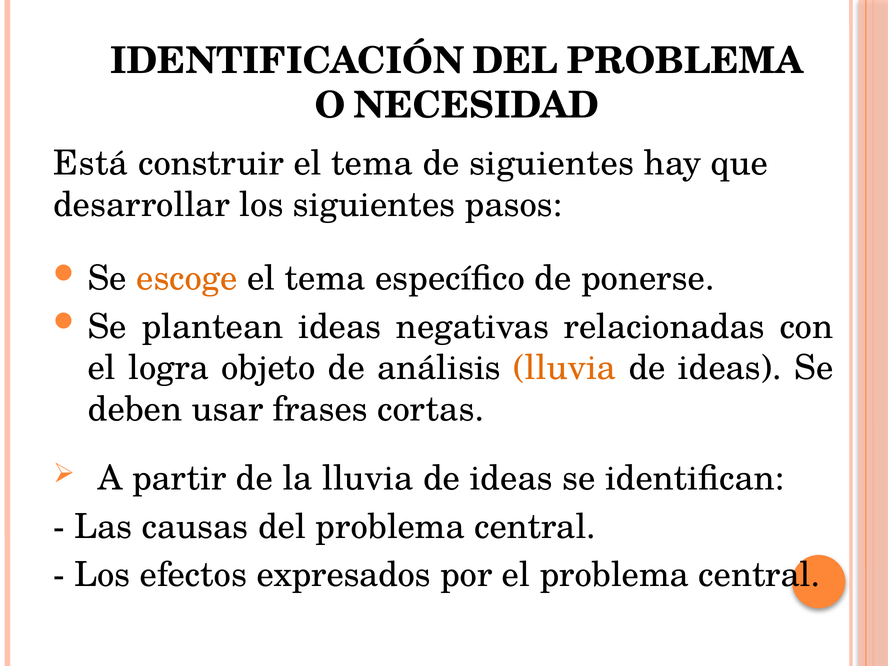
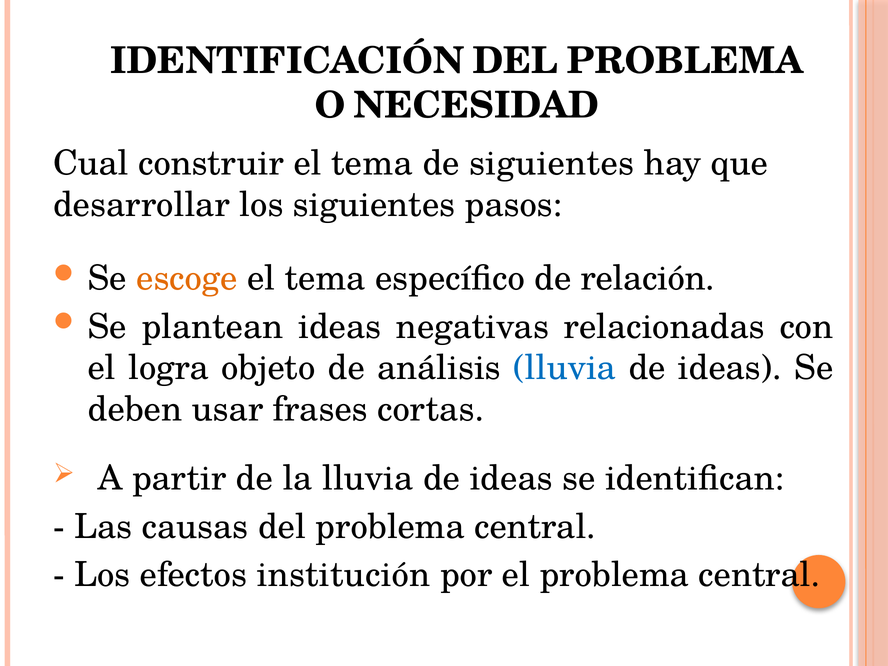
Está: Está -> Cual
ponerse: ponerse -> relación
lluvia at (565, 368) colour: orange -> blue
expresados: expresados -> institución
